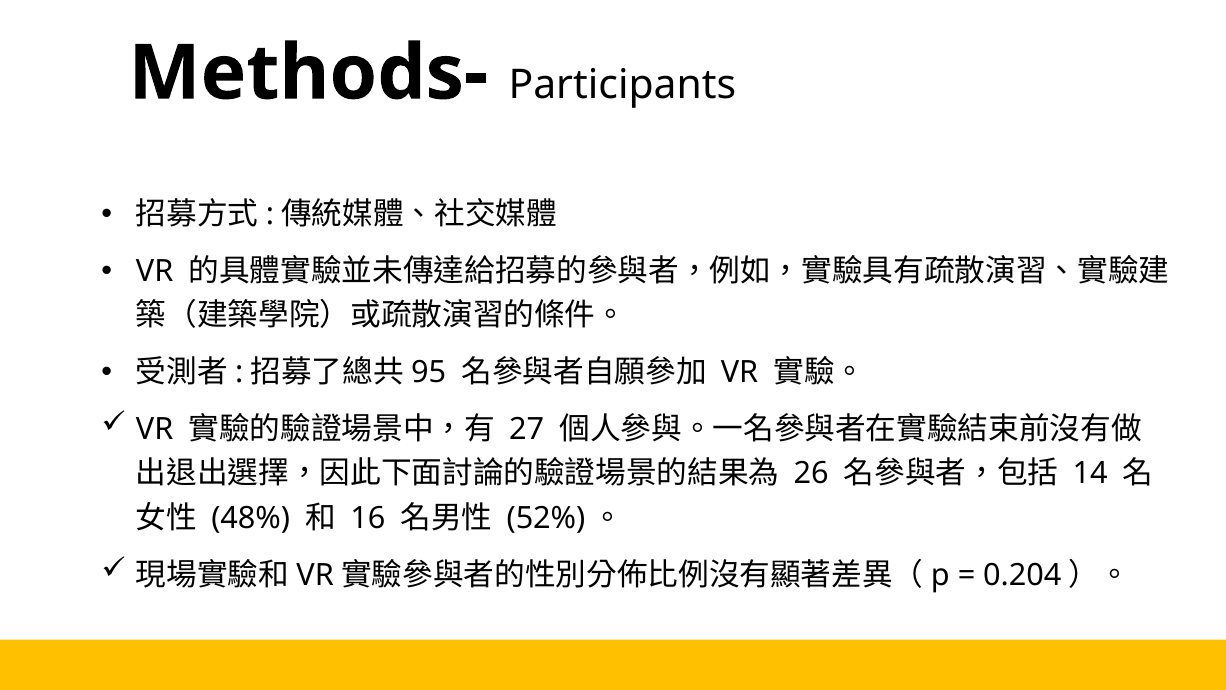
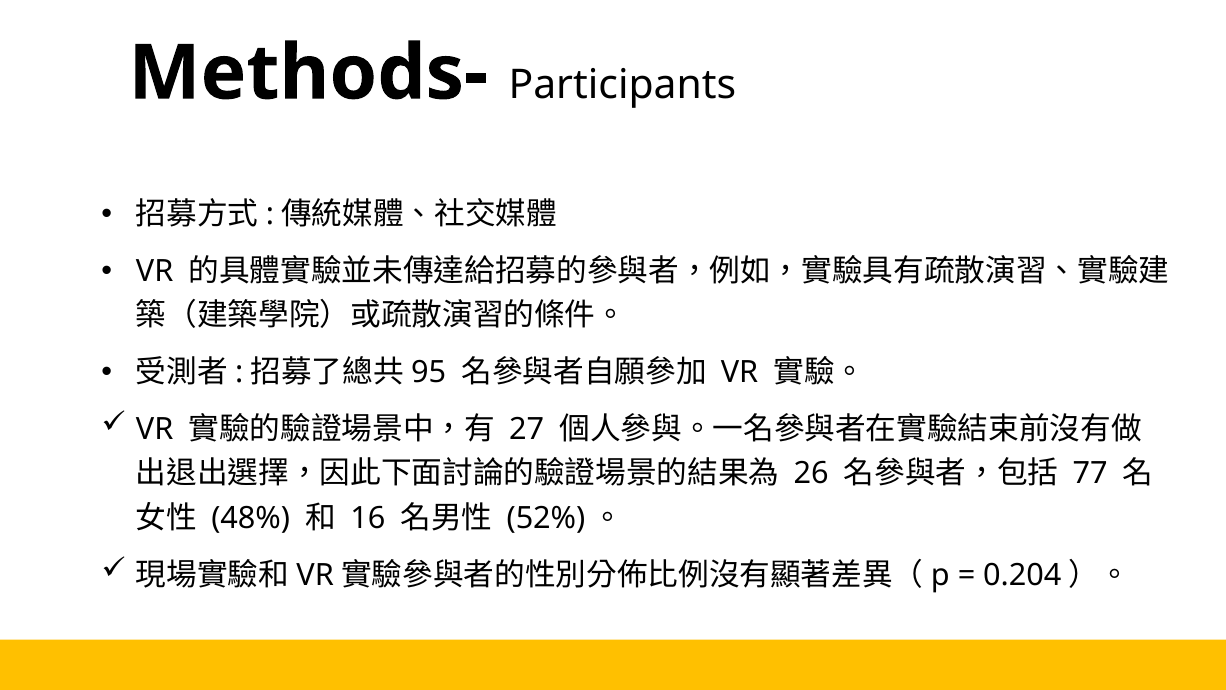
14 at (1090, 474): 14 -> 77
